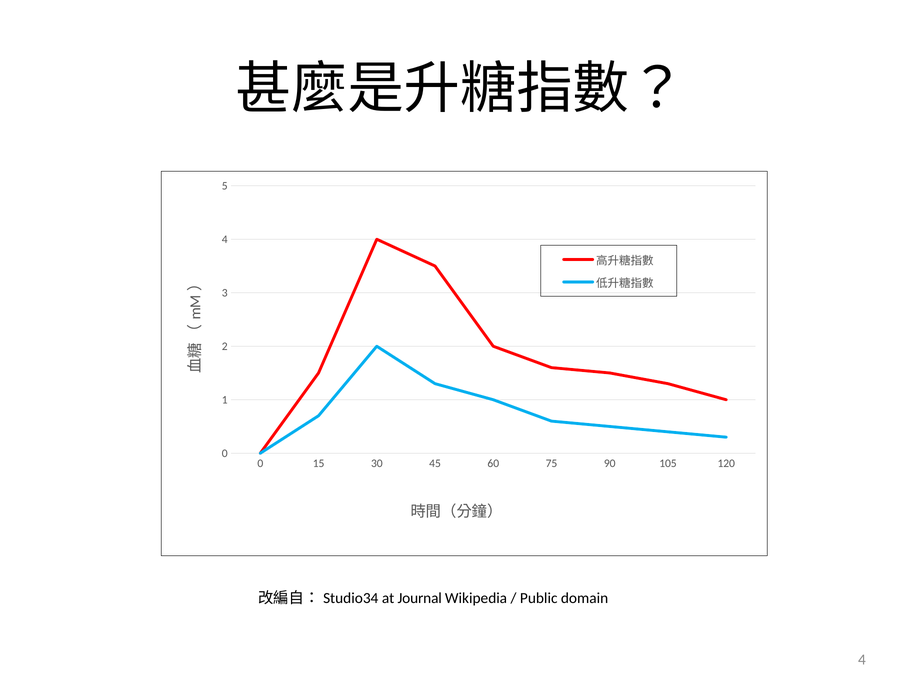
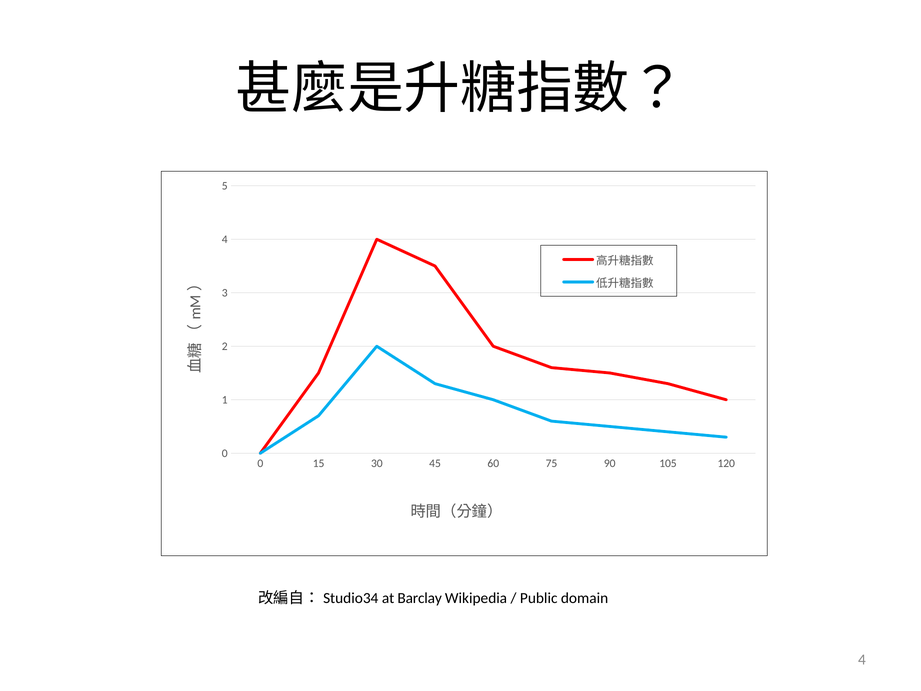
Journal: Journal -> Barclay
